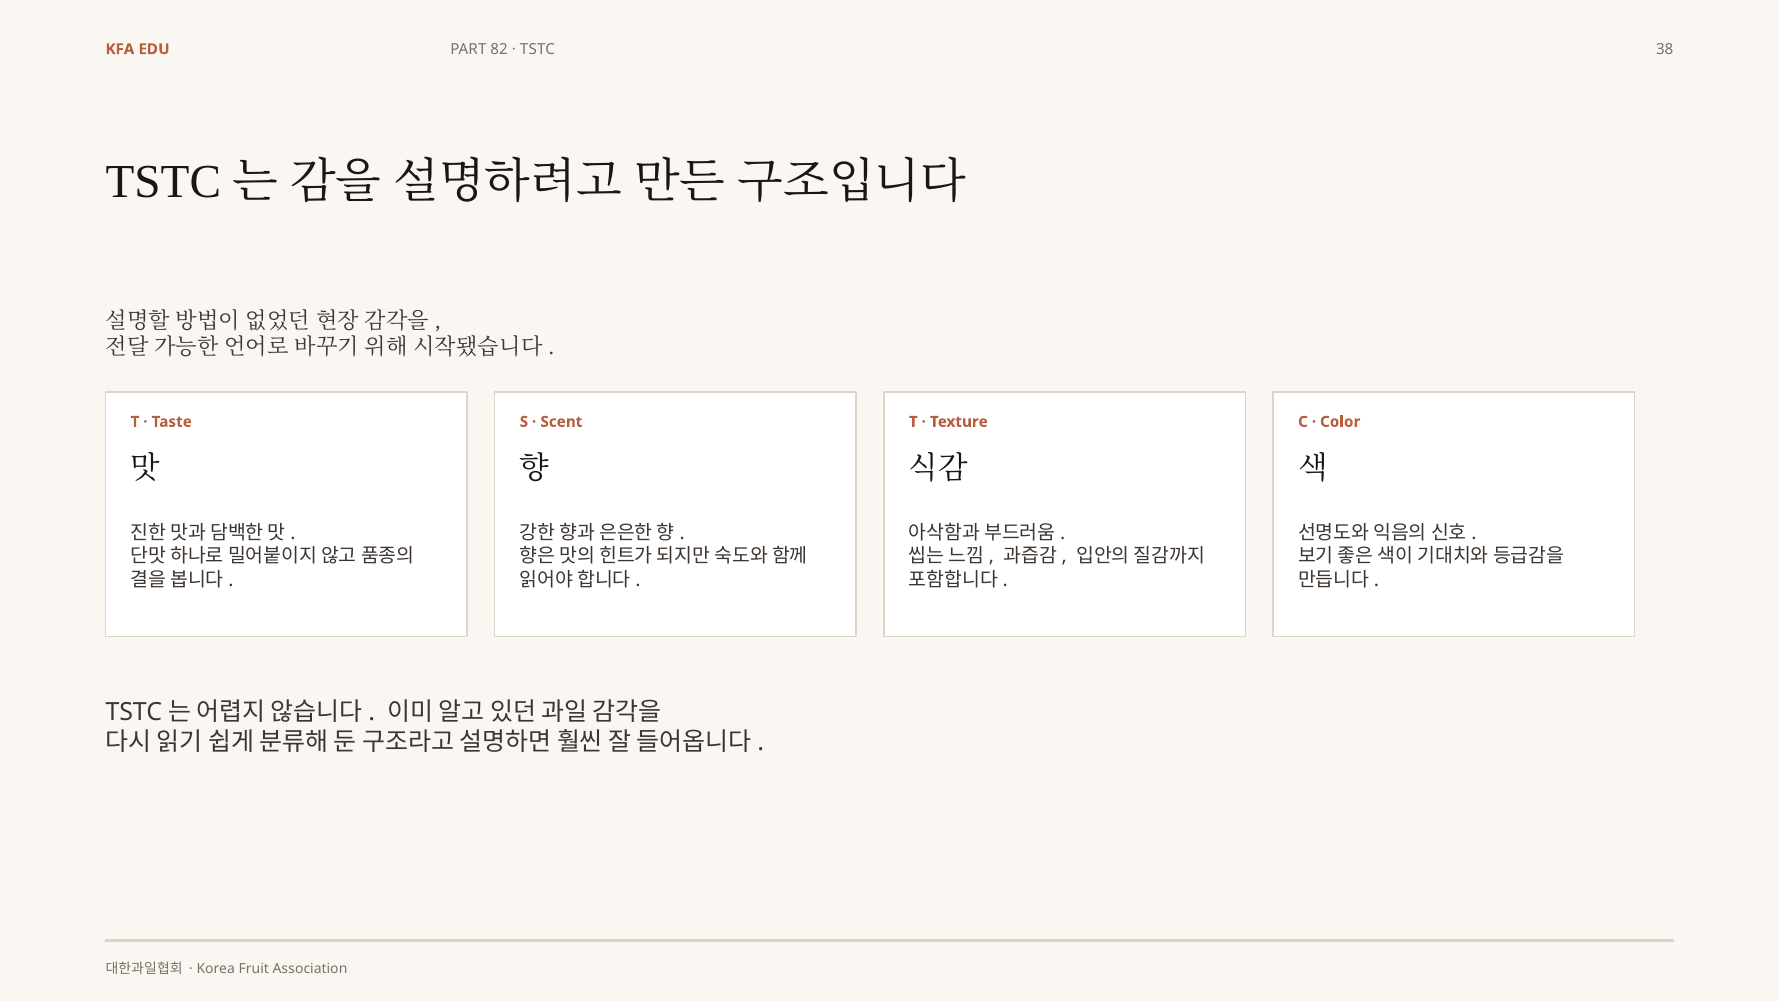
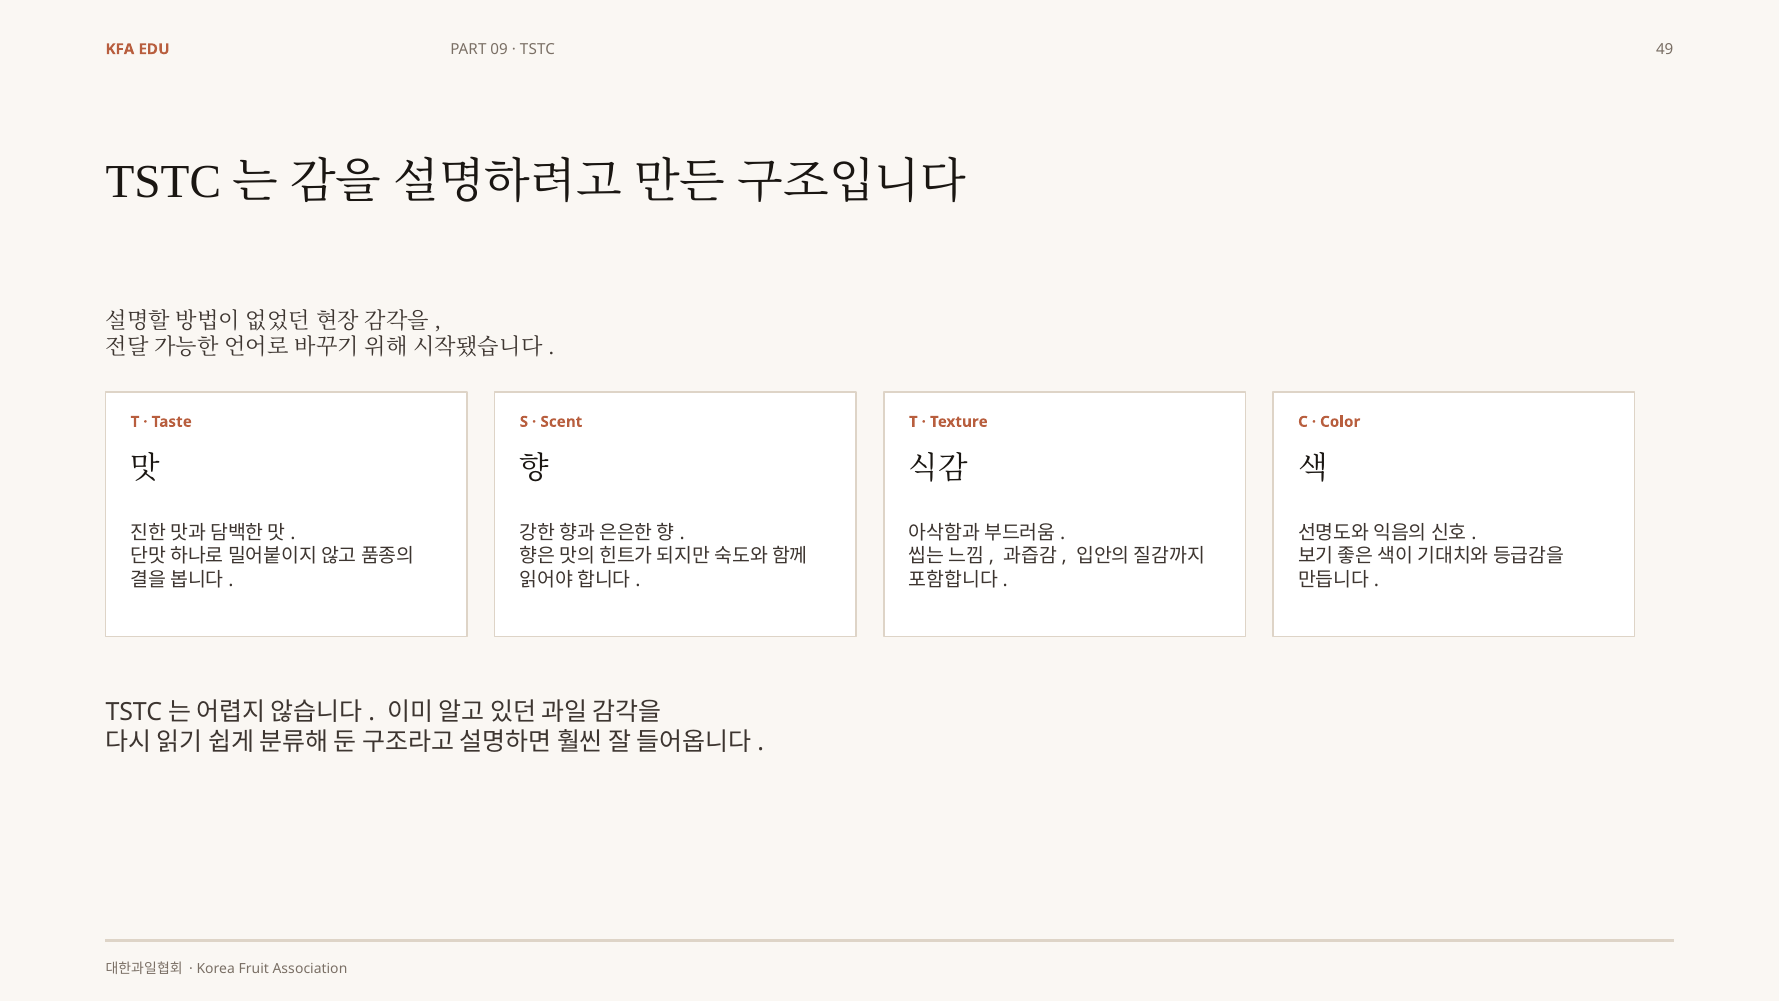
82: 82 -> 09
38: 38 -> 49
